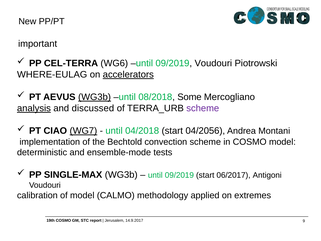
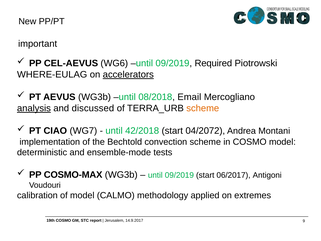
CEL-TERRA: CEL-TERRA -> CEL-AEVUS
09/2019 Voudouri: Voudouri -> Required
WG3b at (95, 97) underline: present -> none
Some: Some -> Email
scheme at (203, 108) colour: purple -> orange
WG7 underline: present -> none
04/2018: 04/2018 -> 42/2018
04/2056: 04/2056 -> 04/2072
SINGLE-MAX: SINGLE-MAX -> COSMO-MAX
